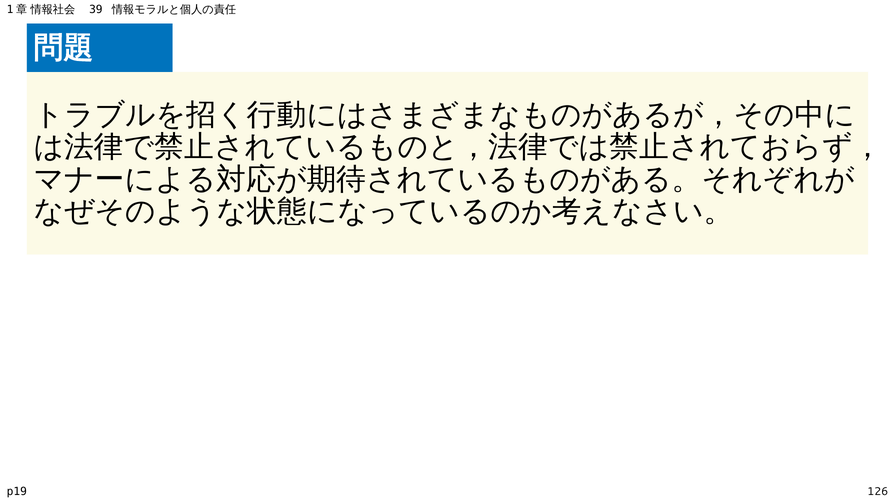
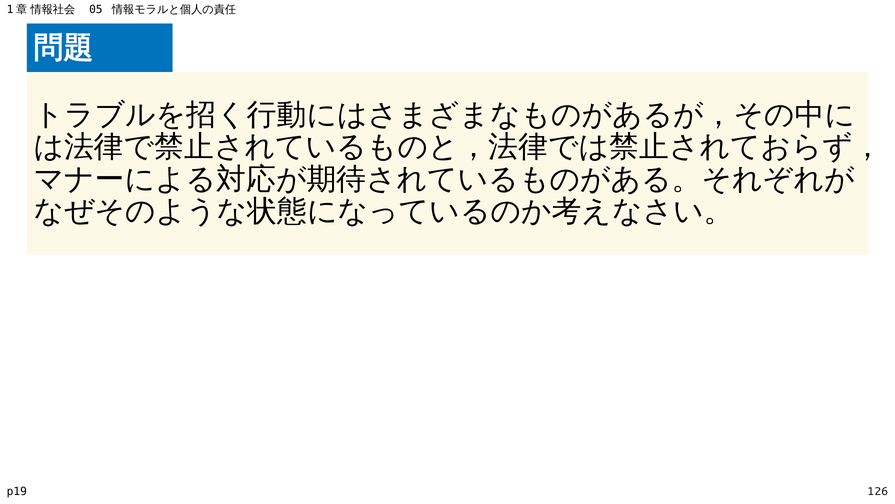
39: 39 -> 05
